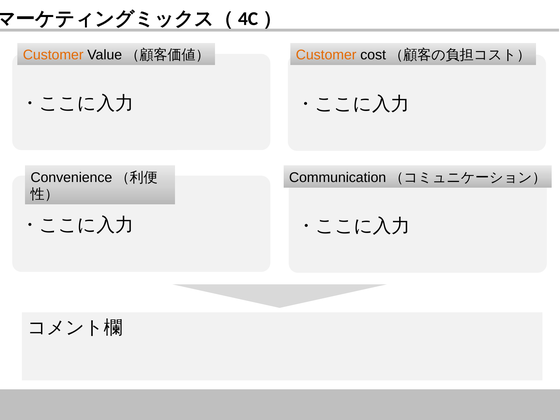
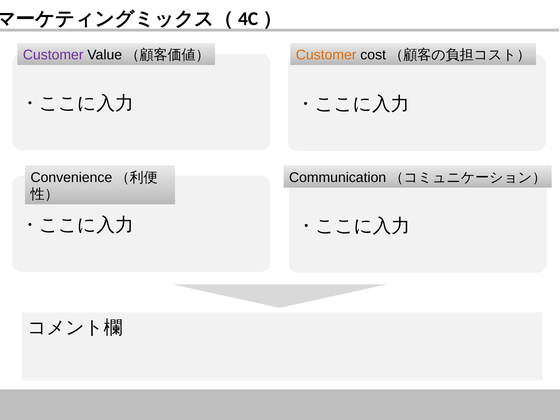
Customer at (53, 55) colour: orange -> purple
